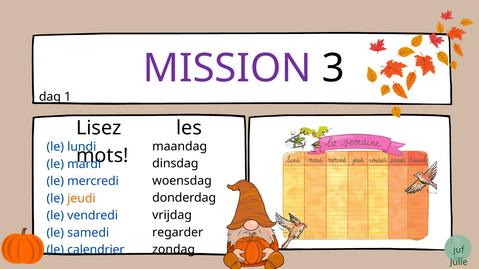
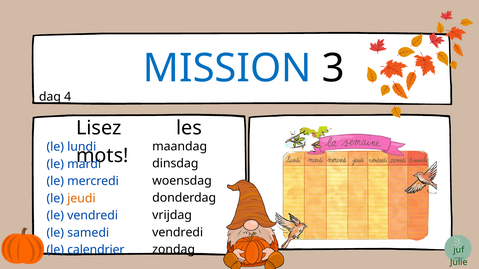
MISSION colour: purple -> blue
1: 1 -> 4
regarder at (178, 233): regarder -> vendredi
